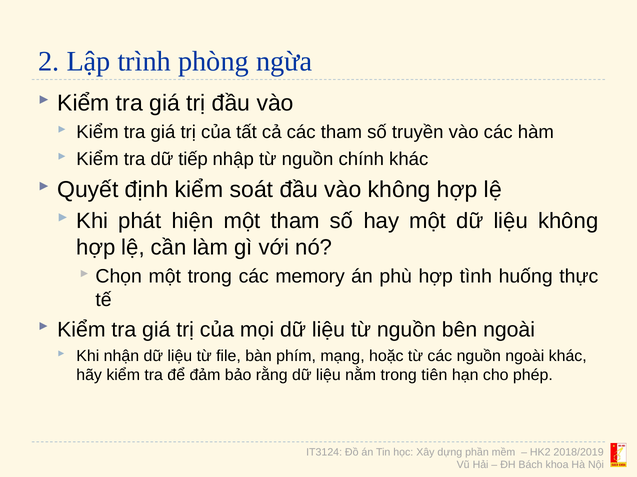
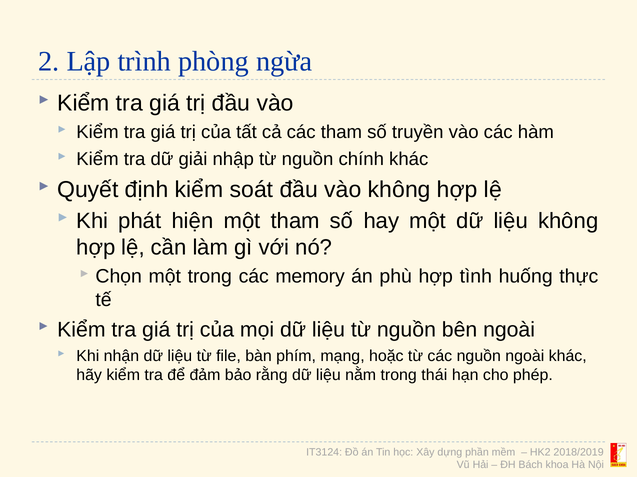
tiếp: tiếp -> giải
tiên: tiên -> thái
